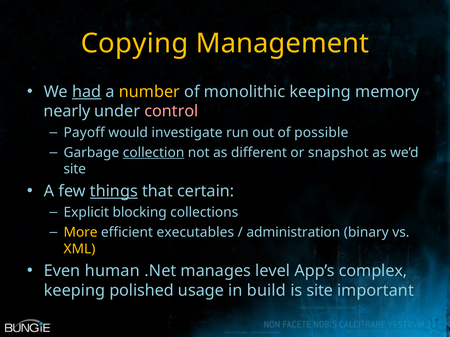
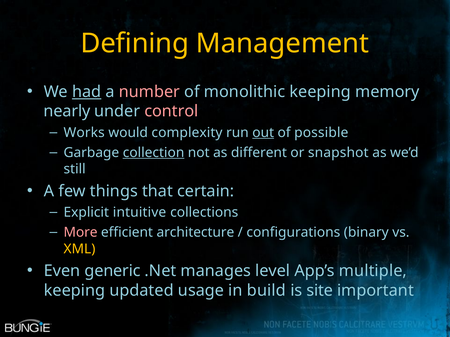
Copying: Copying -> Defining
number colour: yellow -> pink
Payoff: Payoff -> Works
investigate: investigate -> complexity
out underline: none -> present
site at (75, 169): site -> still
things underline: present -> none
blocking: blocking -> intuitive
More colour: yellow -> pink
executables: executables -> architecture
administration: administration -> configurations
human: human -> generic
complex: complex -> multiple
polished: polished -> updated
